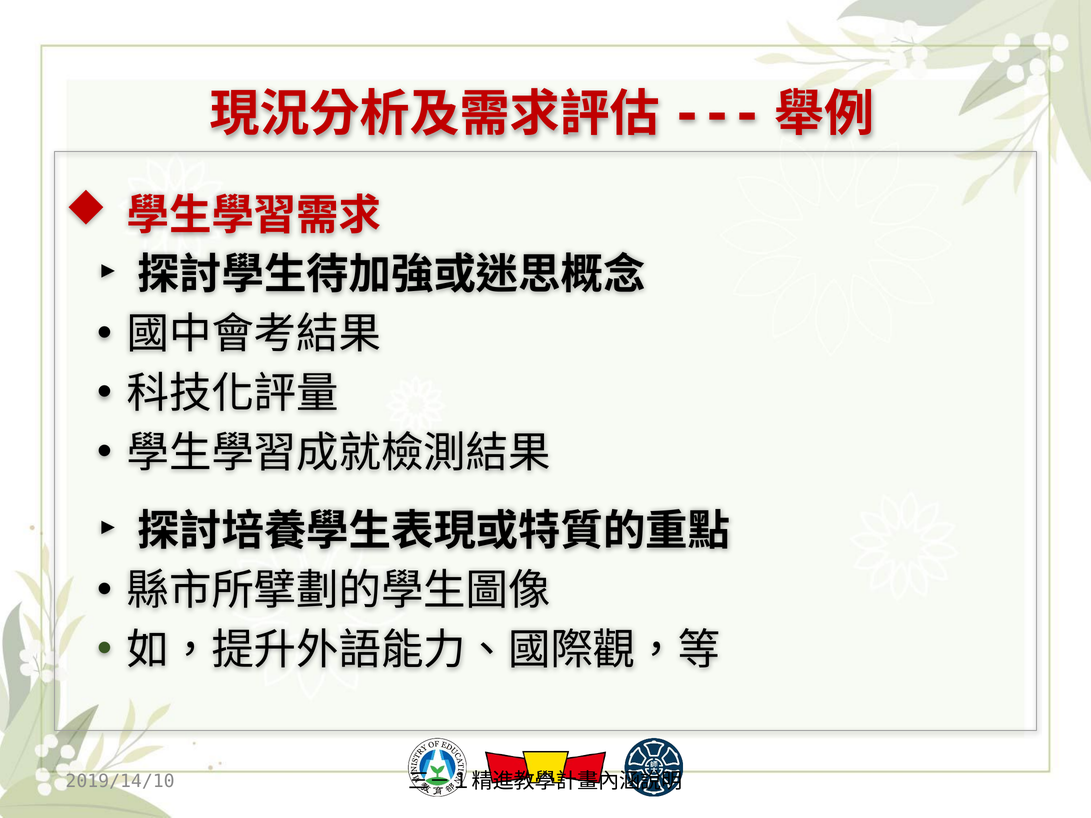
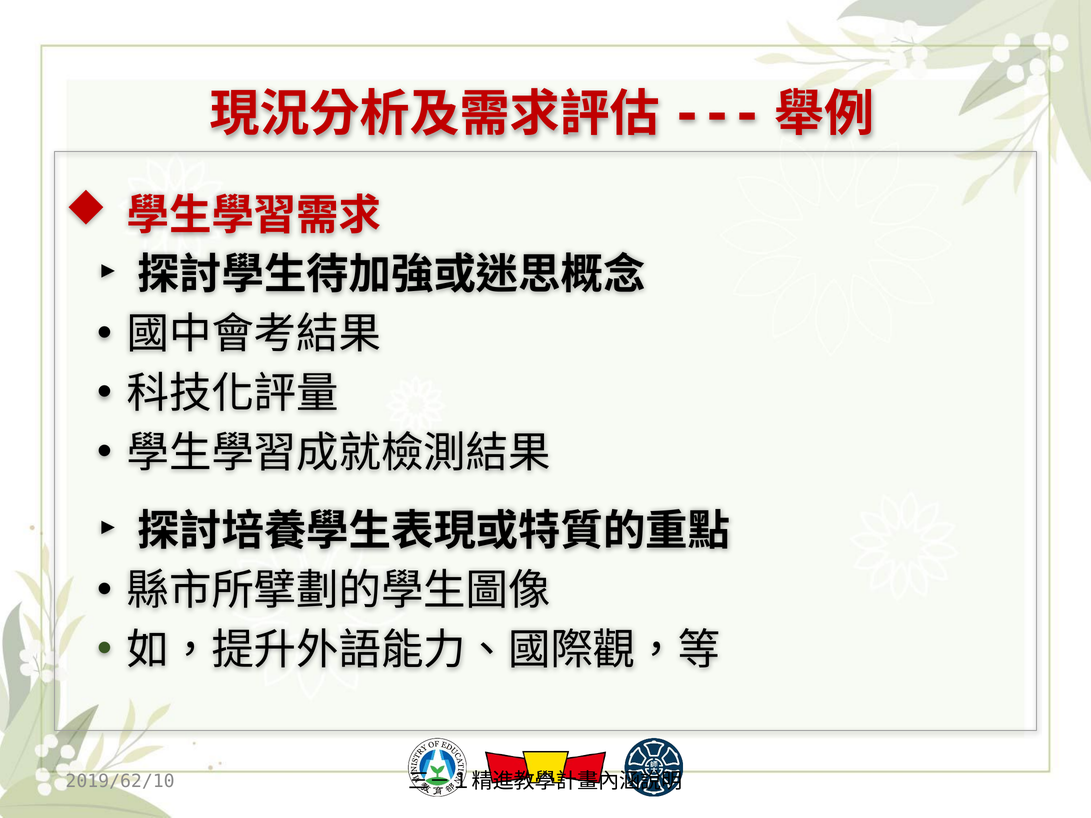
2019/14/10: 2019/14/10 -> 2019/62/10
